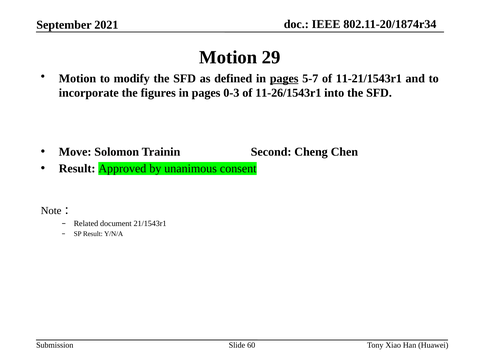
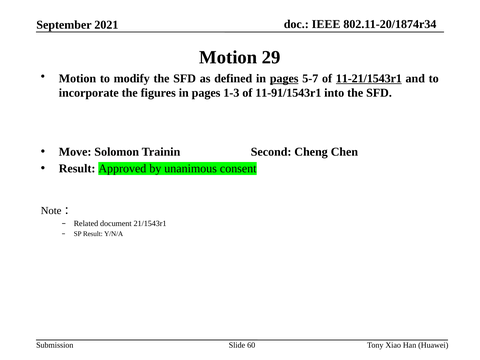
11-21/1543r1 underline: none -> present
0-3: 0-3 -> 1-3
11-26/1543r1: 11-26/1543r1 -> 11-91/1543r1
